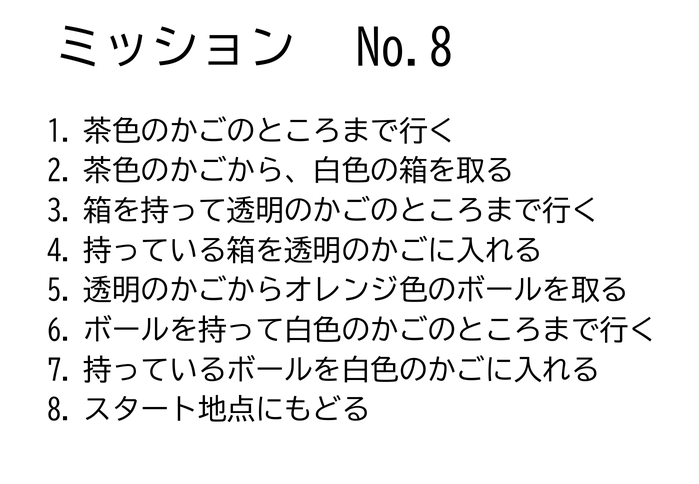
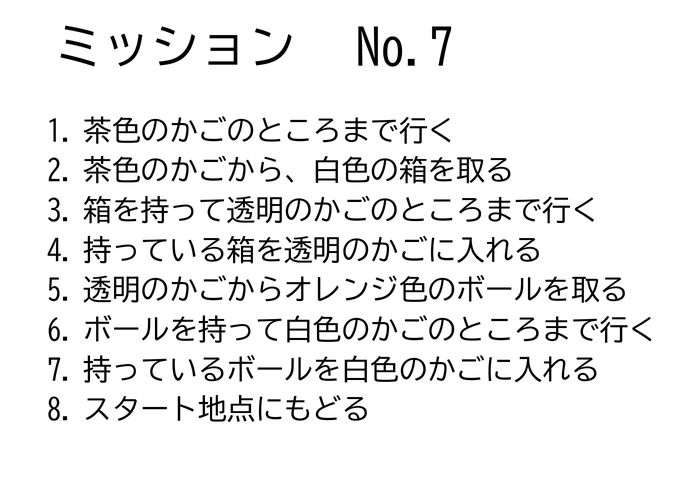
No.8: No.8 -> No.7
